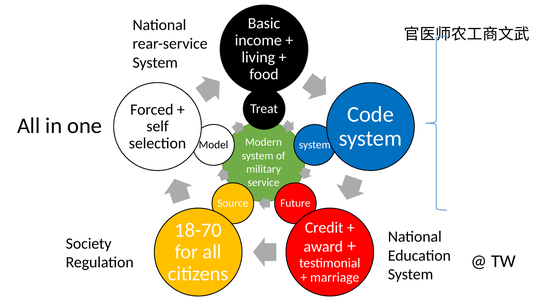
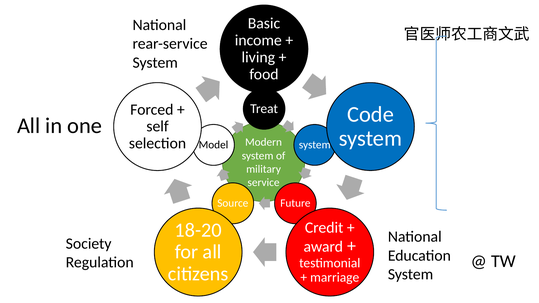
18-70: 18-70 -> 18-20
